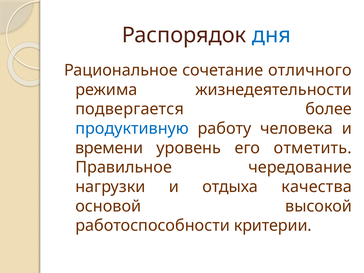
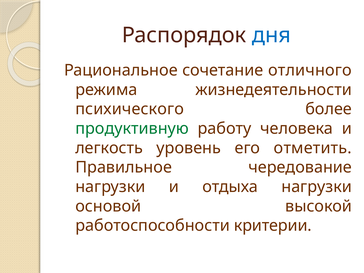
подвергается: подвергается -> психического
продуктивную colour: blue -> green
времени: времени -> легкость
отдыха качества: качества -> нагрузки
